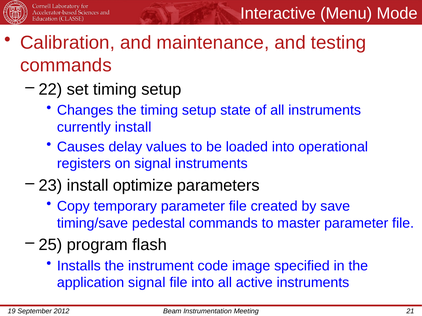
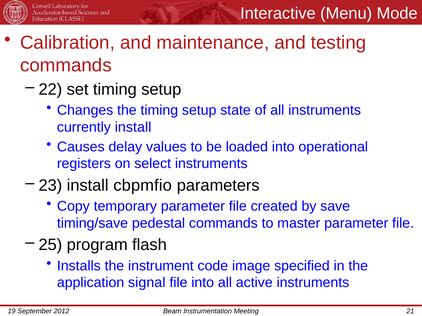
on signal: signal -> select
optimize: optimize -> cbpmfio
